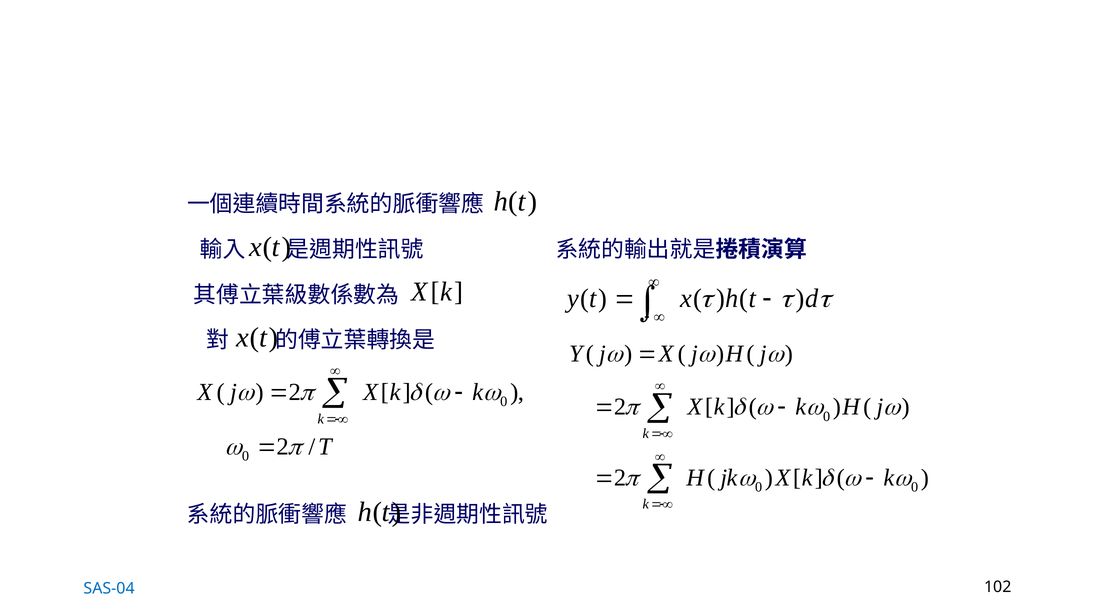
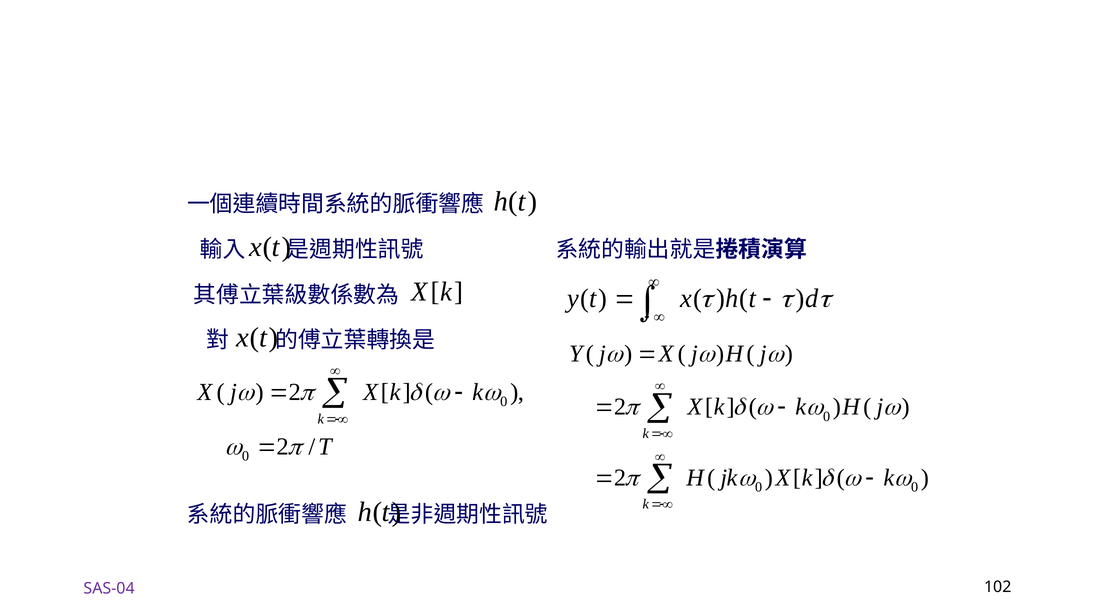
SAS-04 colour: blue -> purple
